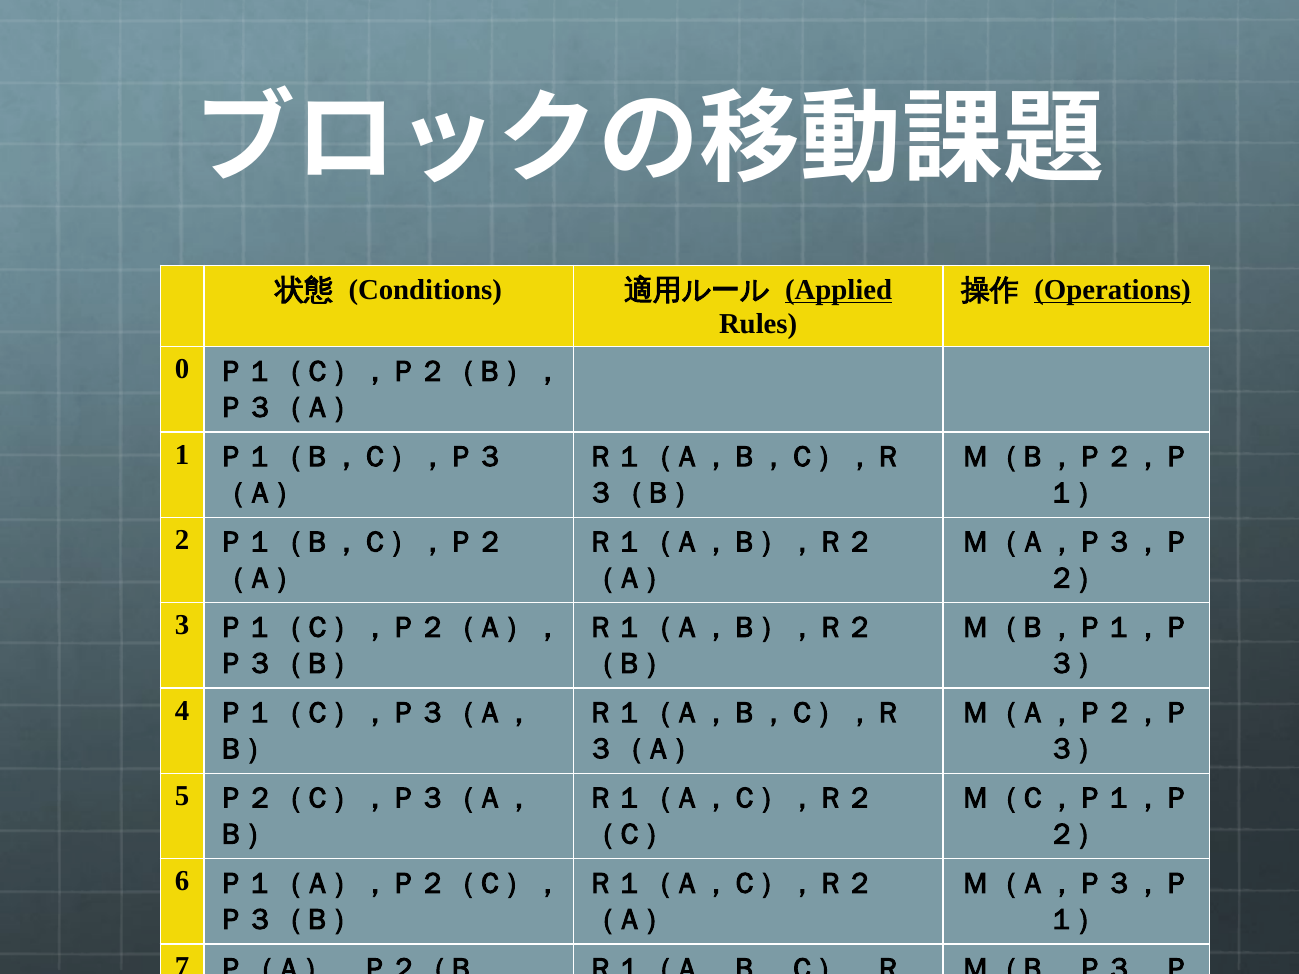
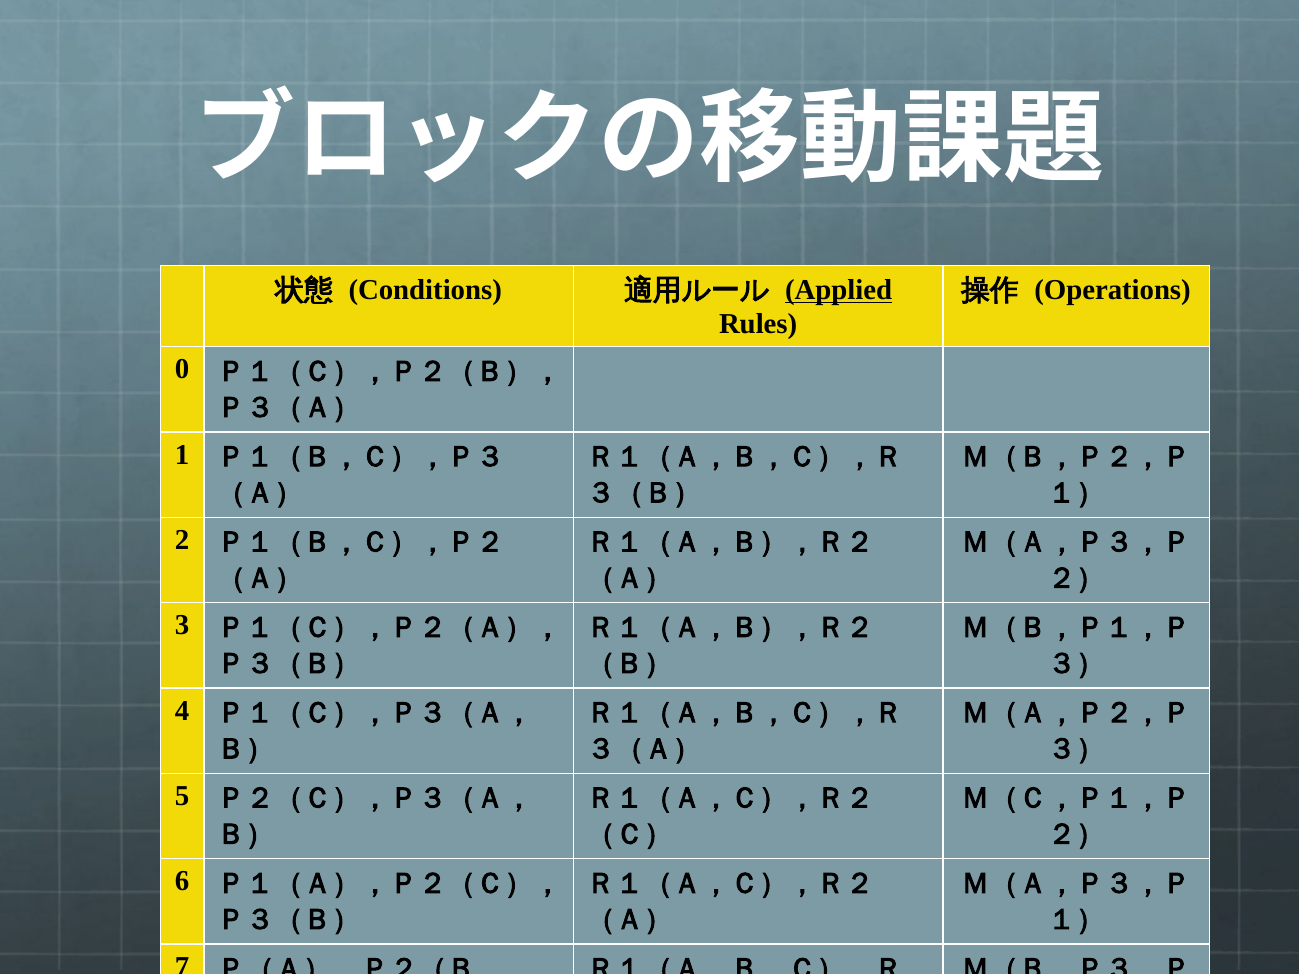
Operations underline: present -> none
